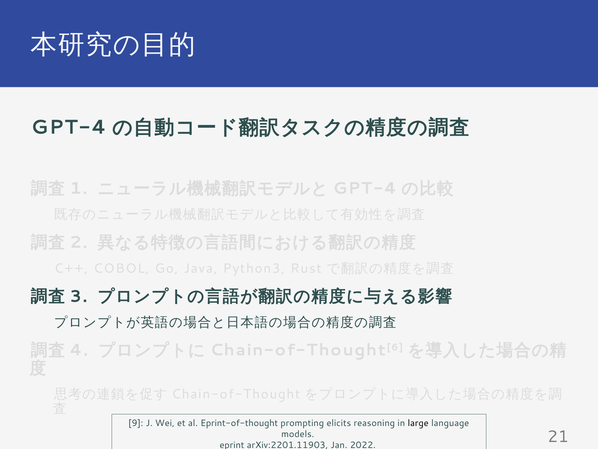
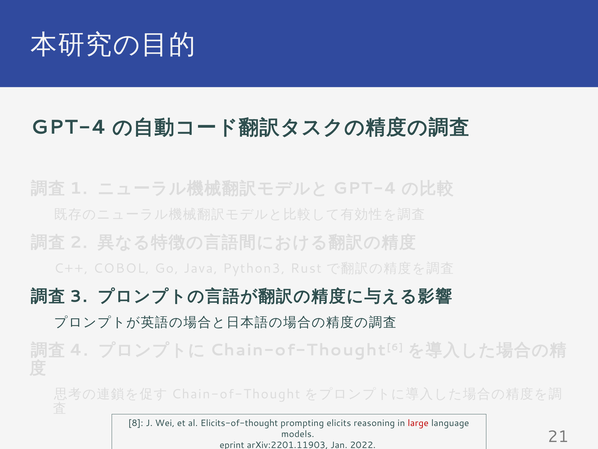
9: 9 -> 8
Eprint-of-thought: Eprint-of-thought -> Elicits-of-thought
large colour: black -> red
